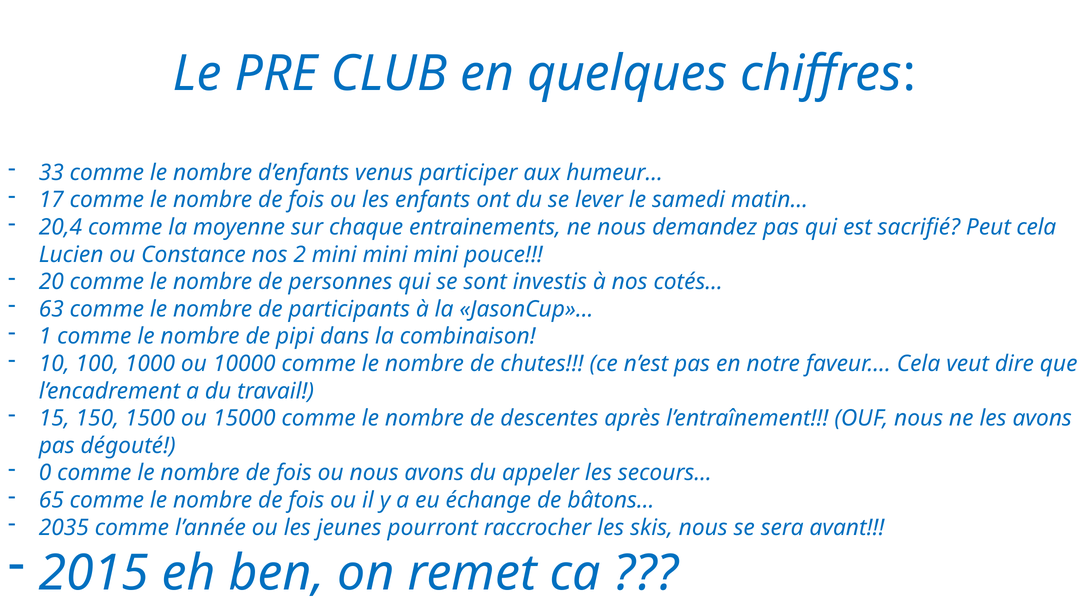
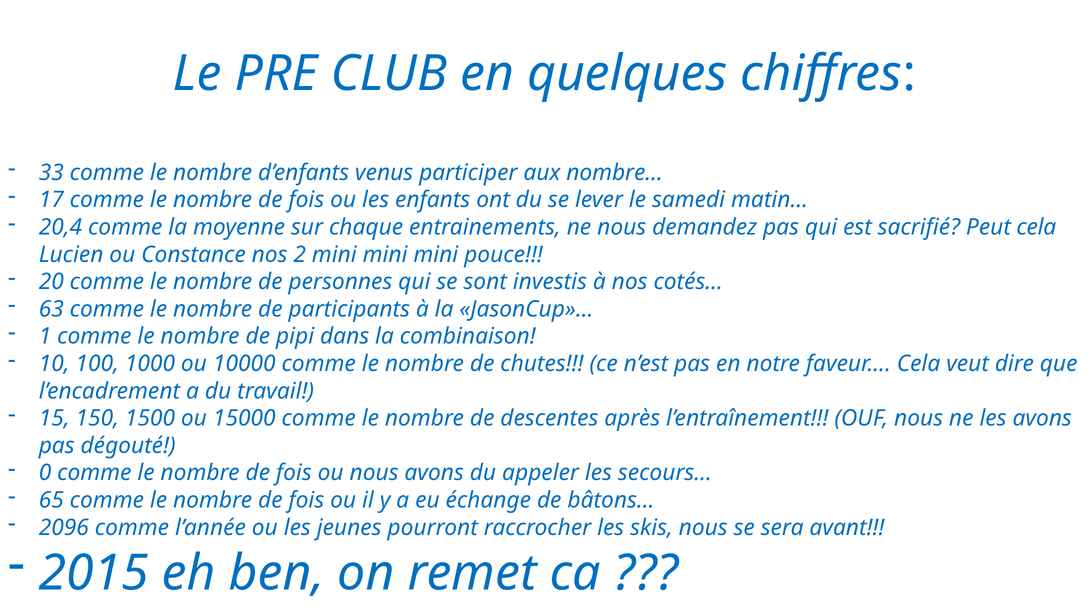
humeur…: humeur… -> nombre…
2035: 2035 -> 2096
